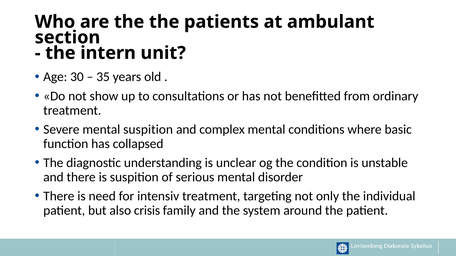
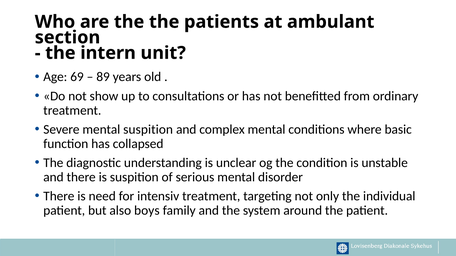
30: 30 -> 69
35: 35 -> 89
crisis: crisis -> boys
